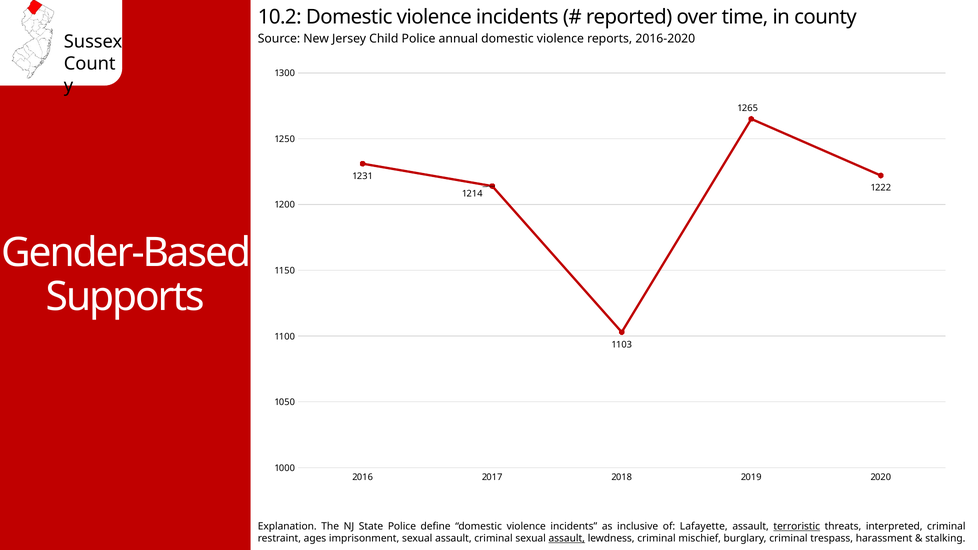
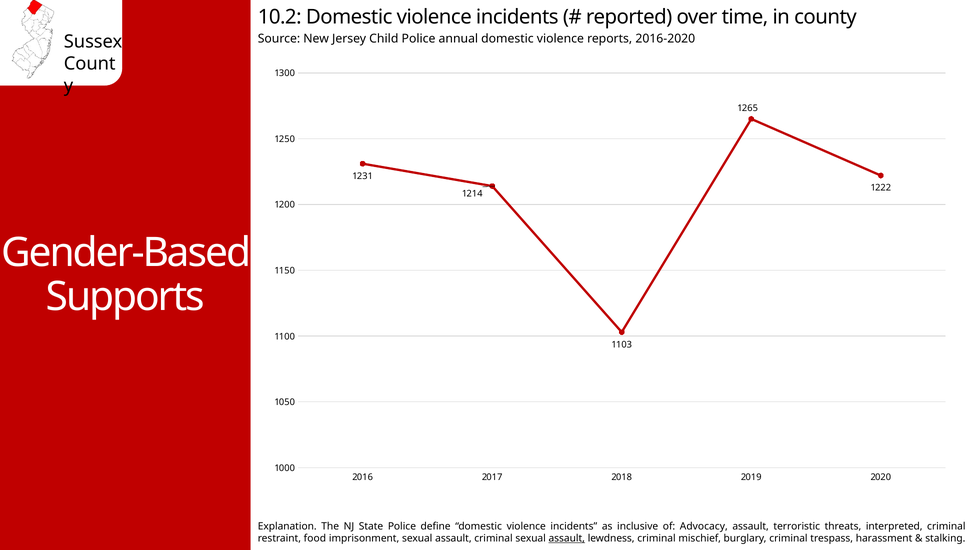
Lafayette: Lafayette -> Advocacy
terroristic underline: present -> none
ages: ages -> food
